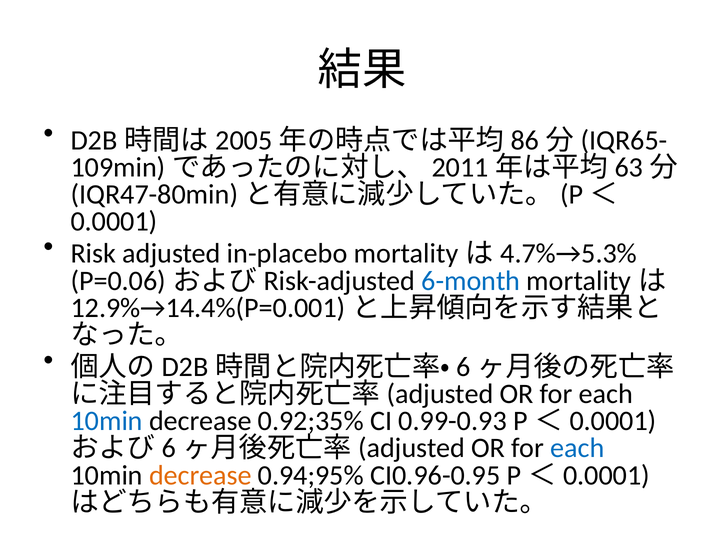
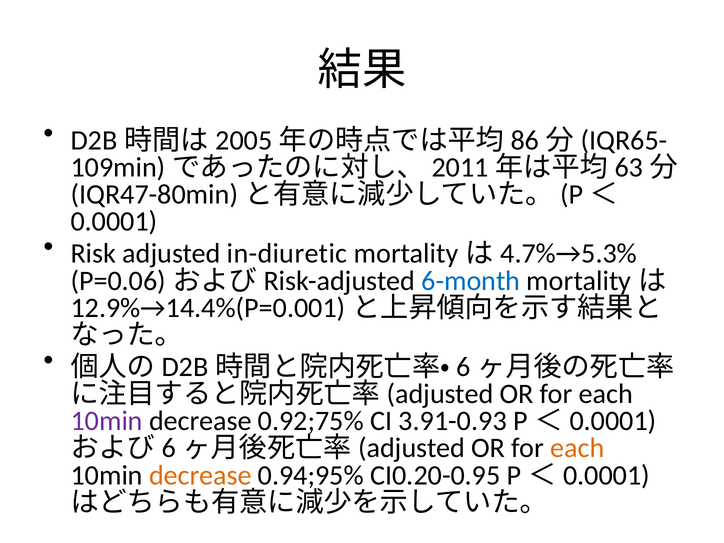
in-placebo: in-placebo -> in-diuretic
10min at (107, 421) colour: blue -> purple
0.92;35%: 0.92;35% -> 0.92;75%
0.99-0.93: 0.99-0.93 -> 3.91-0.93
each at (577, 448) colour: blue -> orange
CI0.96-0.95: CI0.96-0.95 -> CI0.20-0.95
